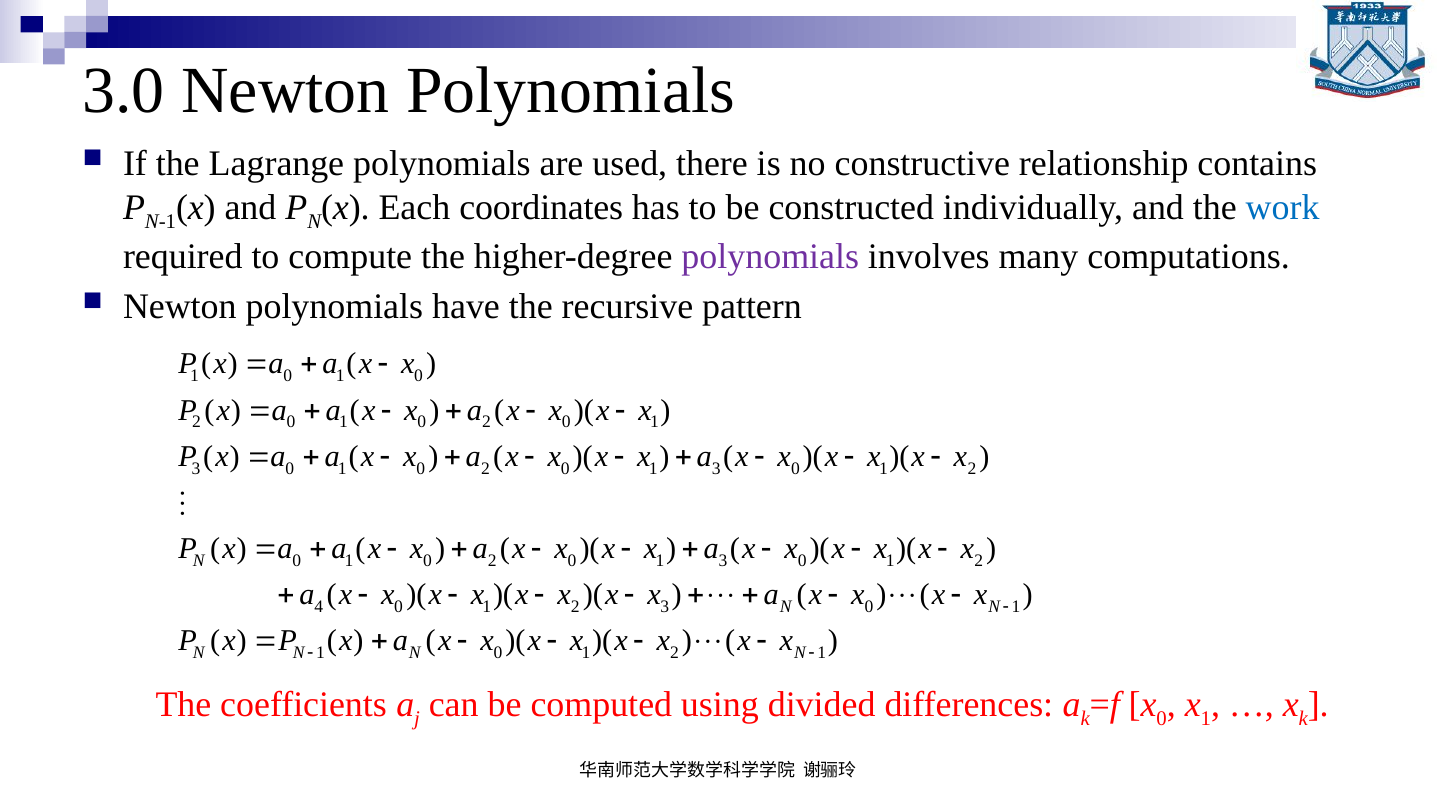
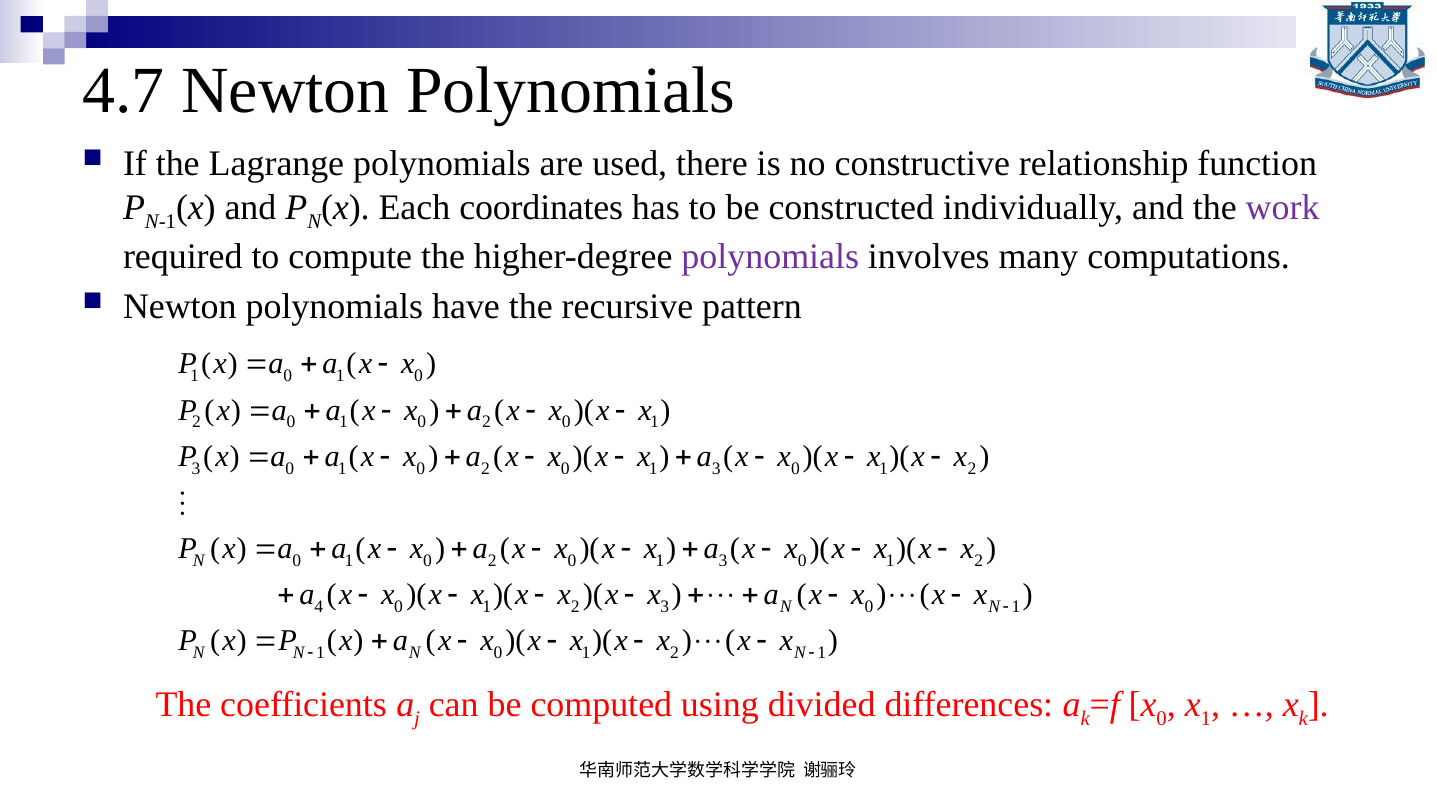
3.0: 3.0 -> 4.7
contains: contains -> function
work colour: blue -> purple
